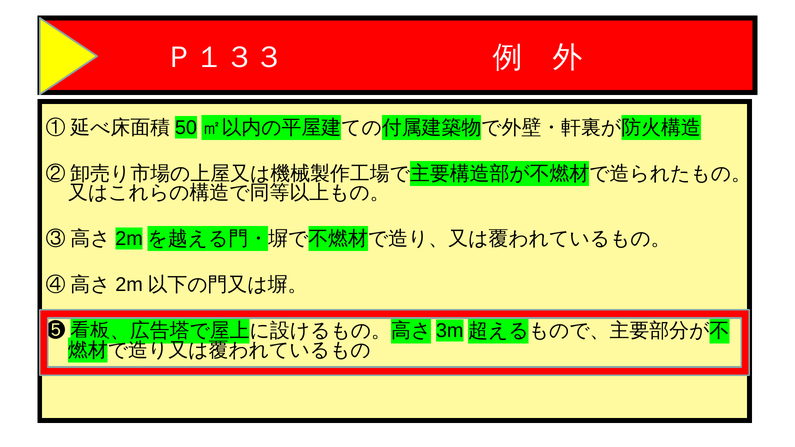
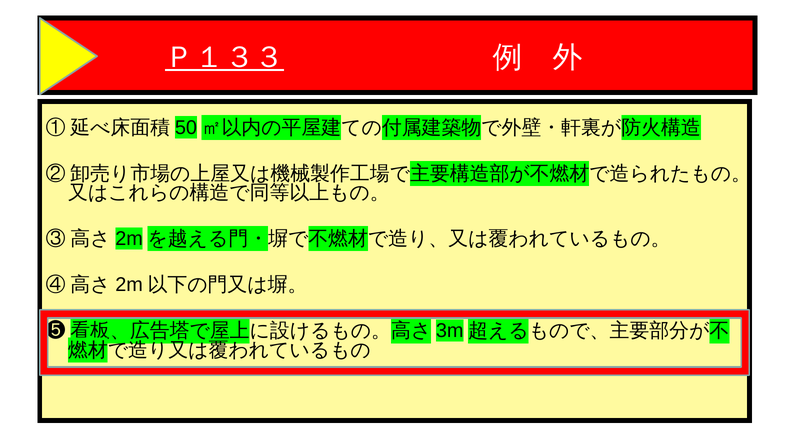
Ｐ１３３ underline: none -> present
